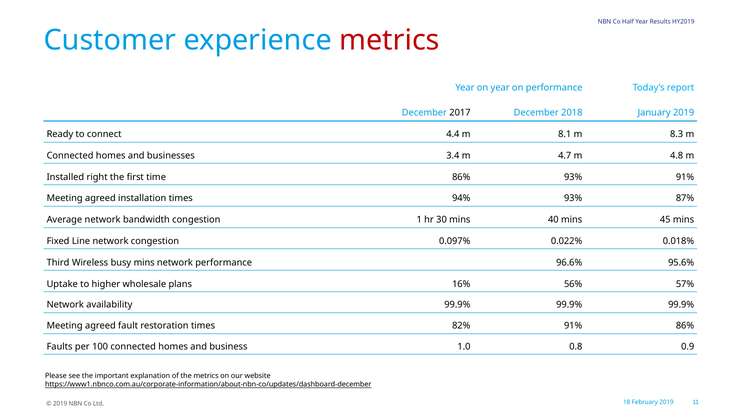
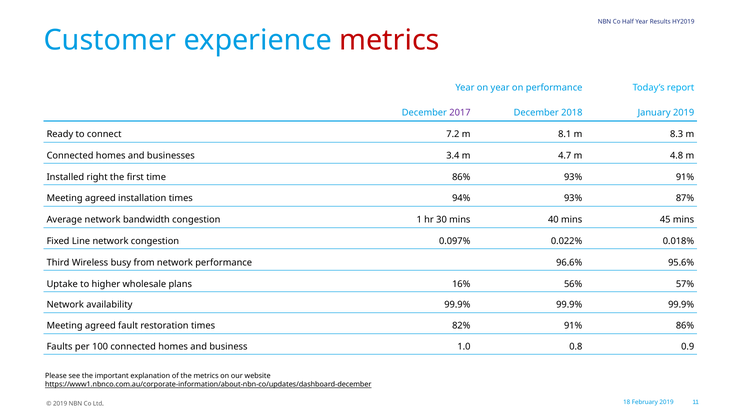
2017 colour: black -> purple
4.4: 4.4 -> 7.2
busy mins: mins -> from
